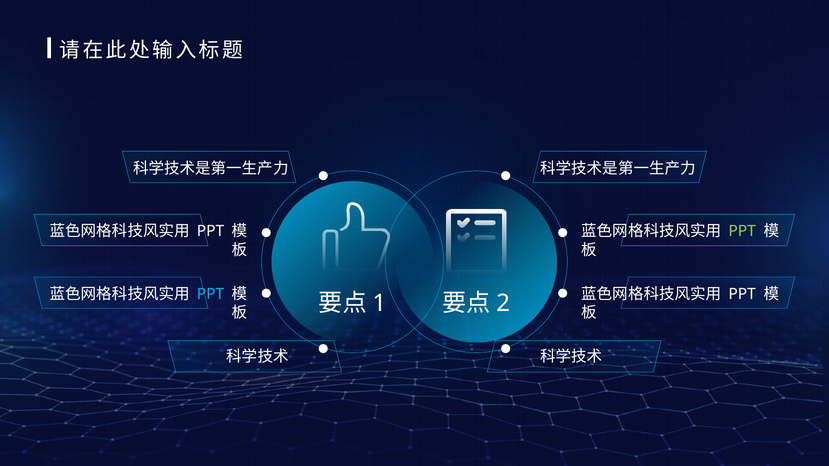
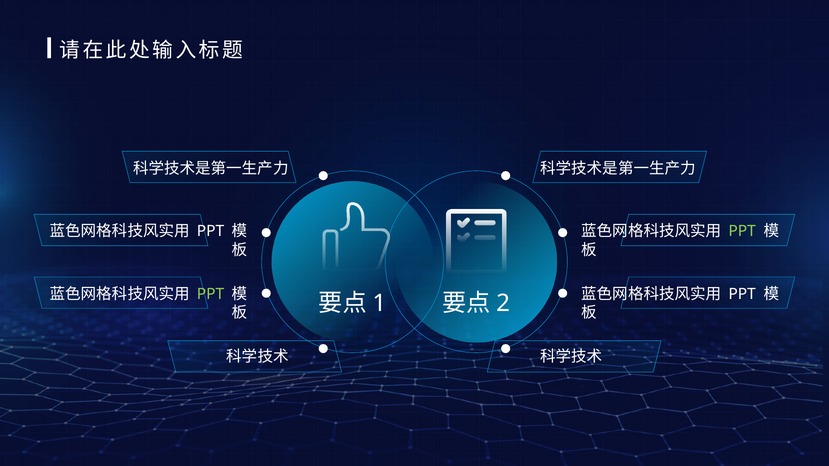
PPT at (211, 294) colour: light blue -> light green
